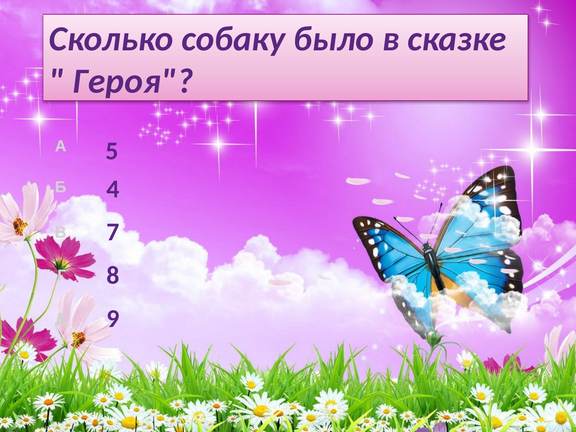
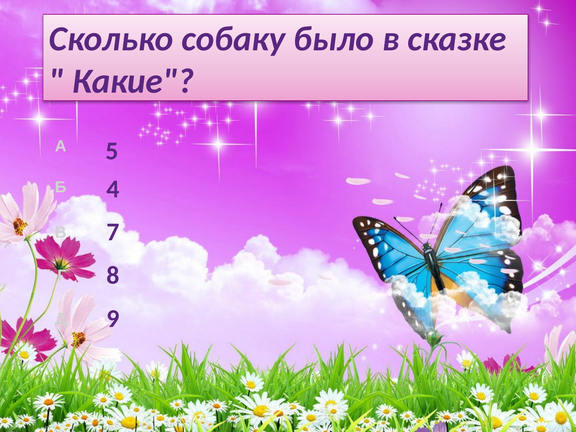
Героя: Героя -> Какие
